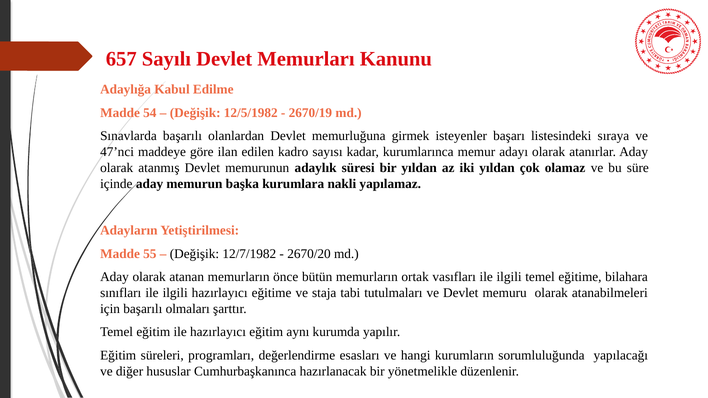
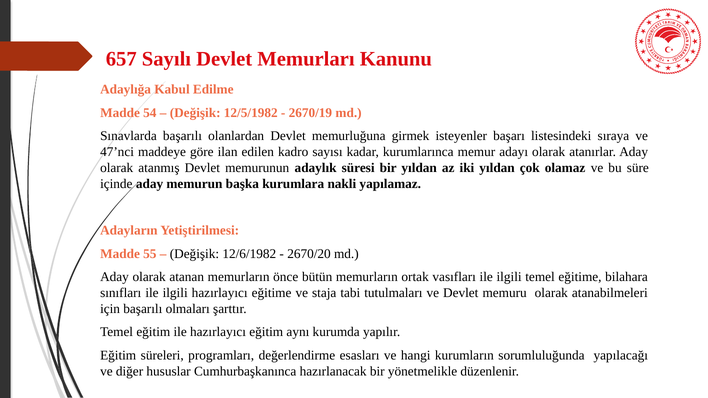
12/7/1982: 12/7/1982 -> 12/6/1982
